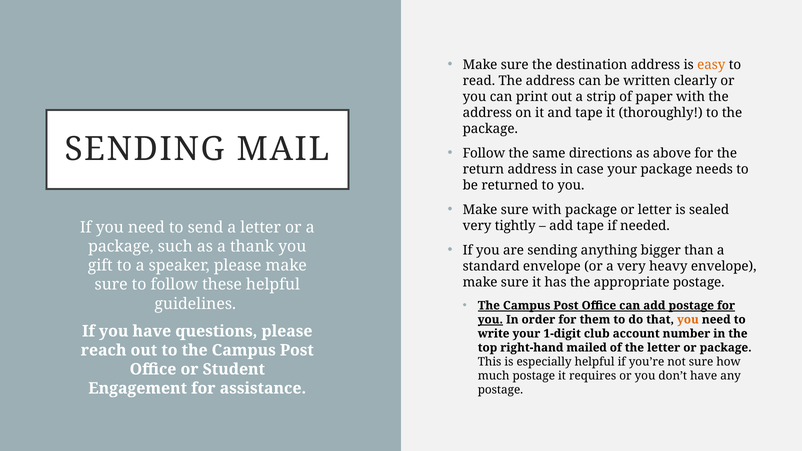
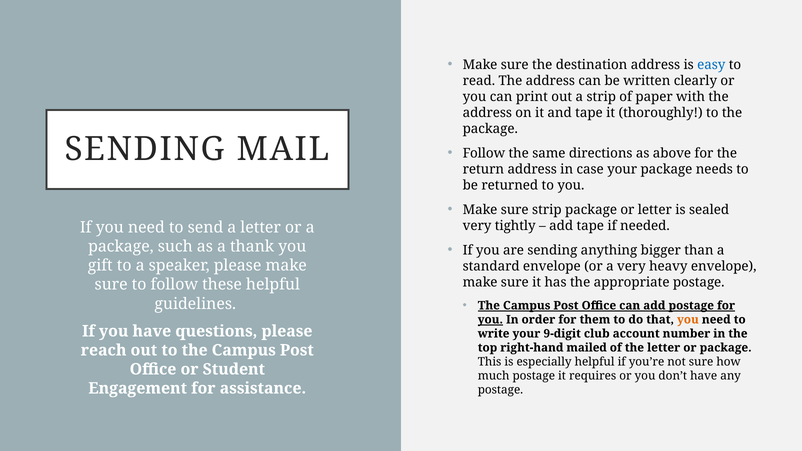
easy colour: orange -> blue
sure with: with -> strip
1-digit: 1-digit -> 9-digit
